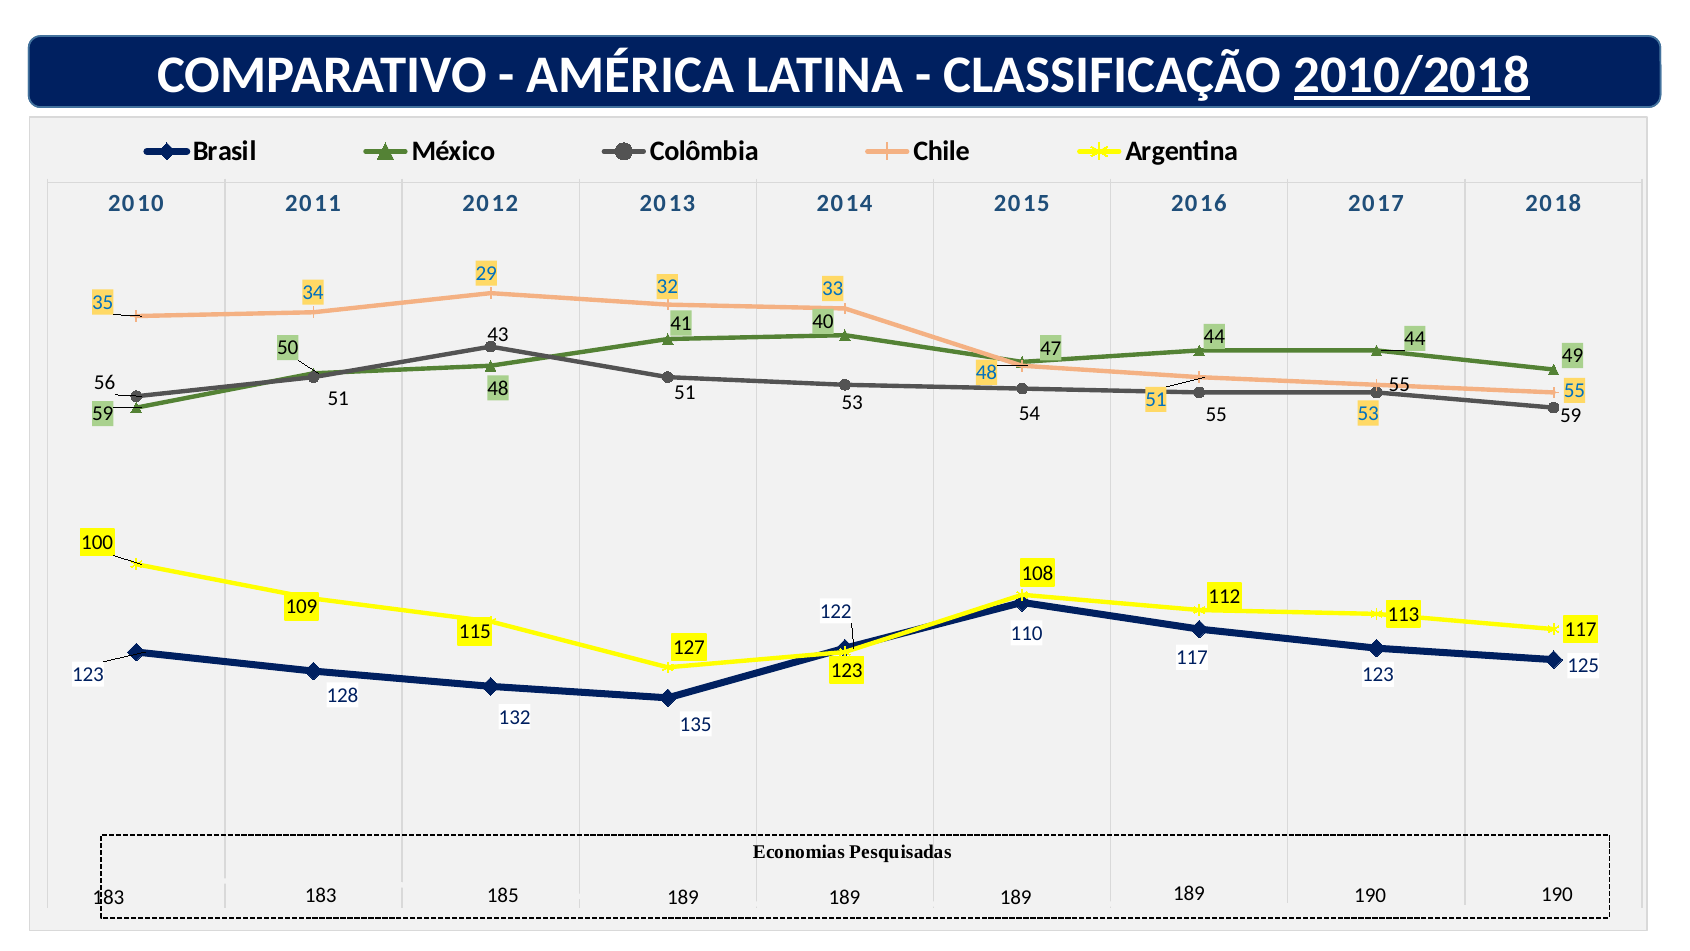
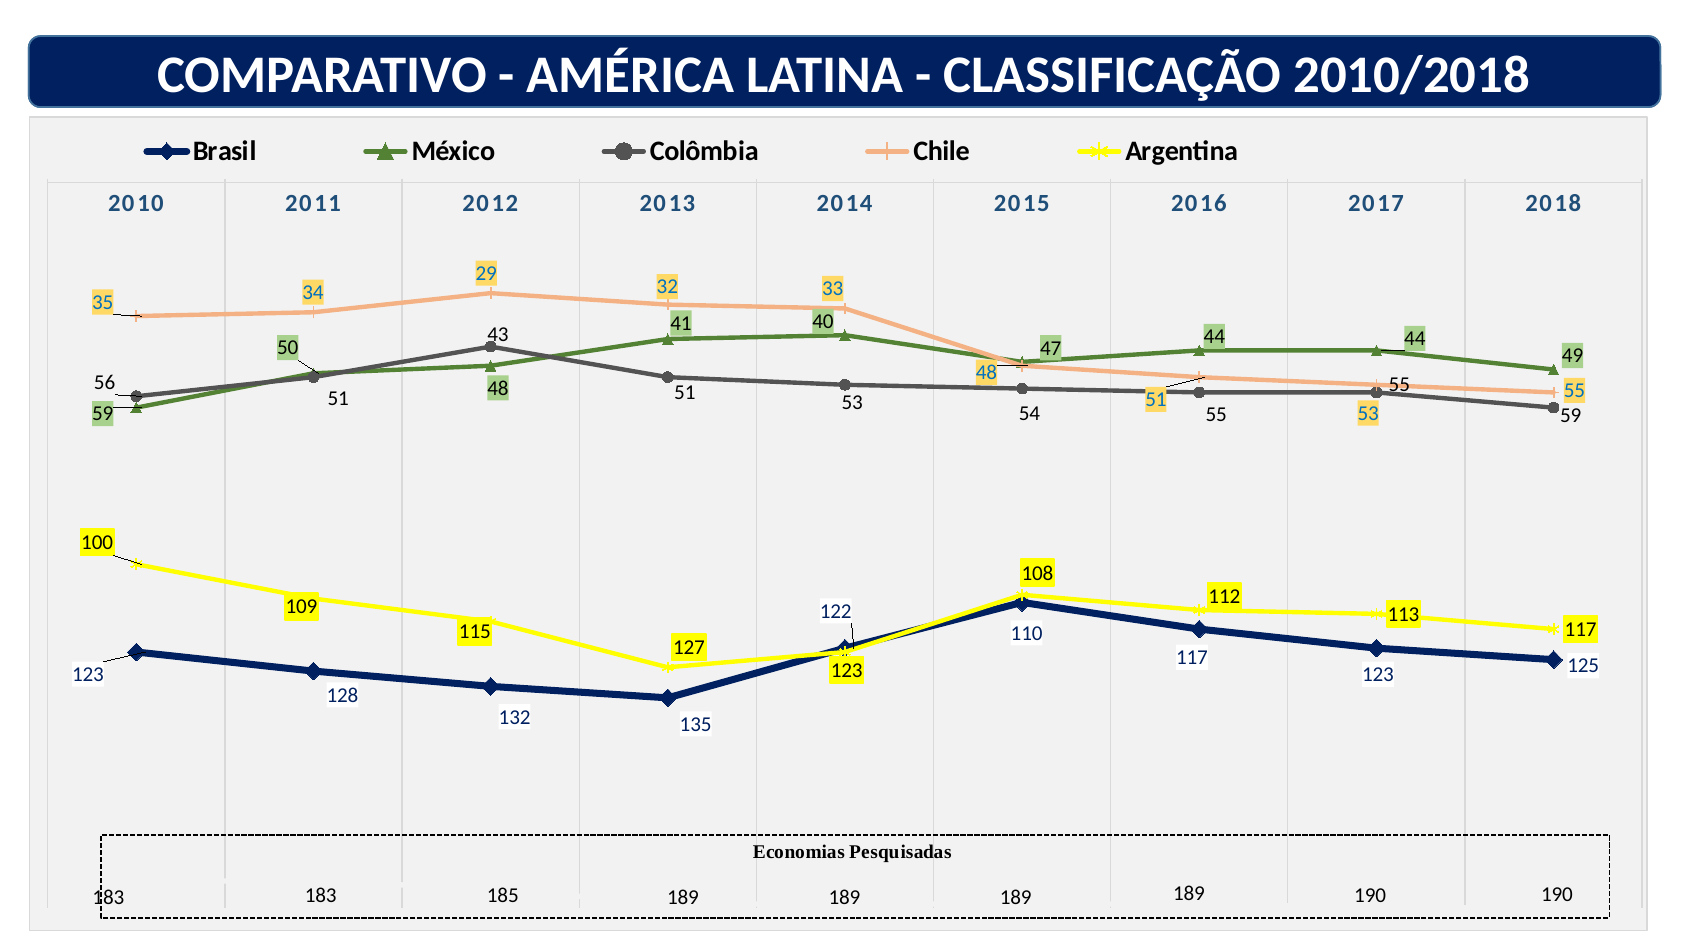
2010/2018 underline: present -> none
